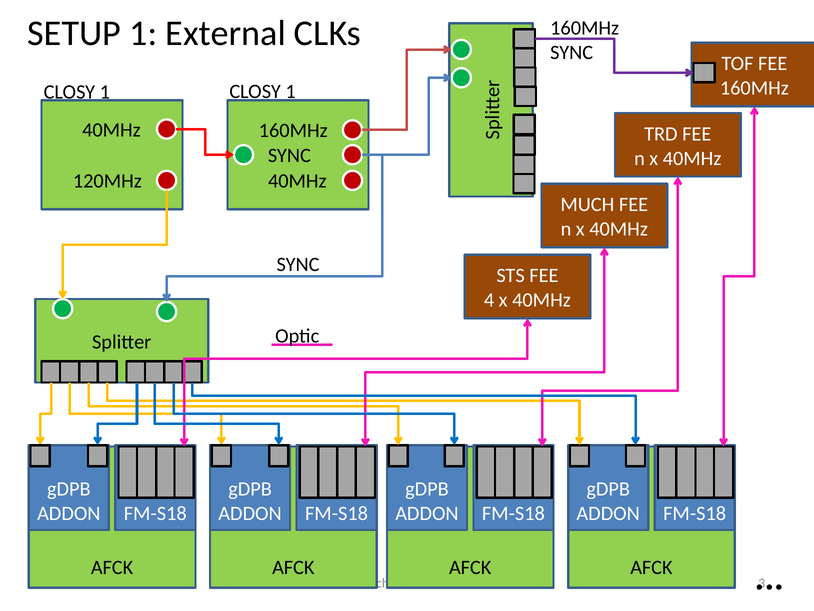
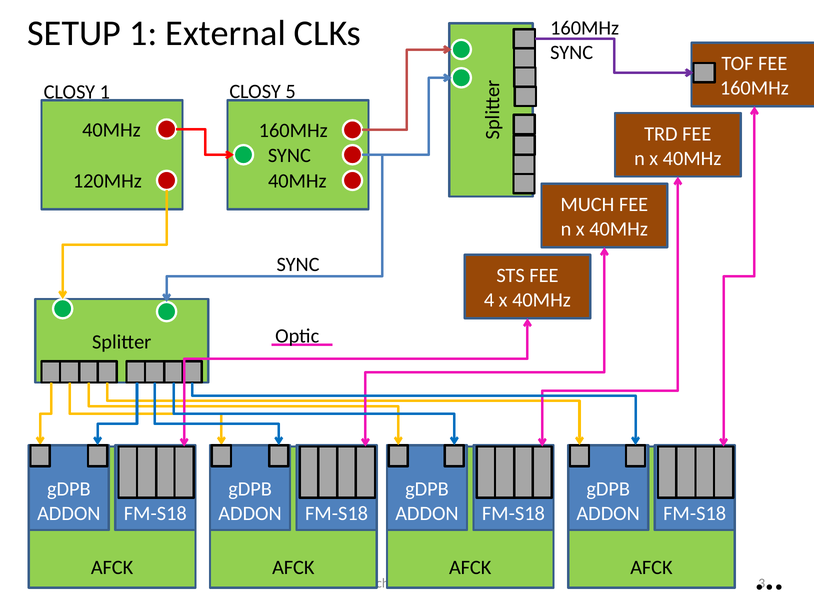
1 CLOSY 1: 1 -> 5
